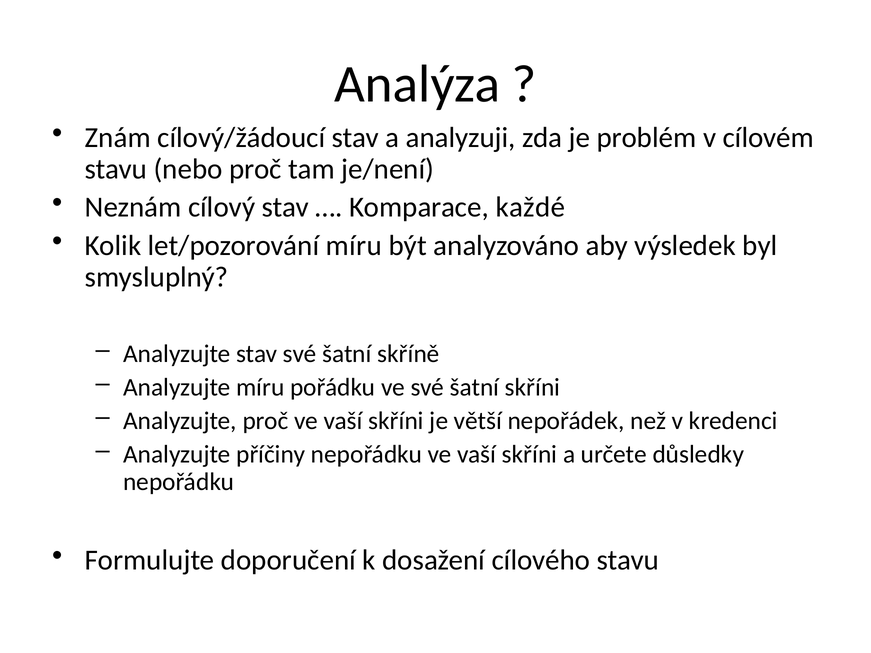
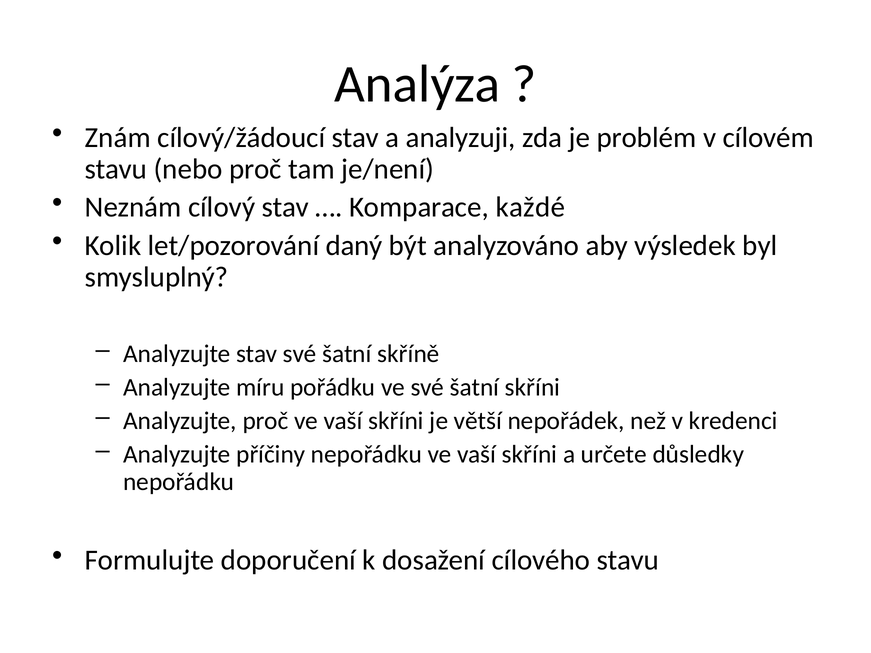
let/pozorování míru: míru -> daný
